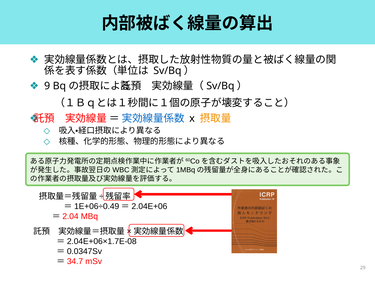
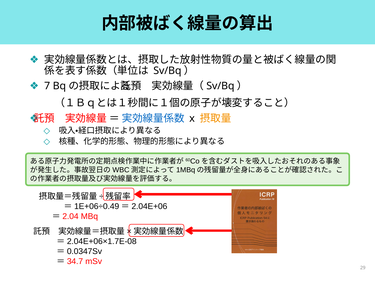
9: 9 -> 7
